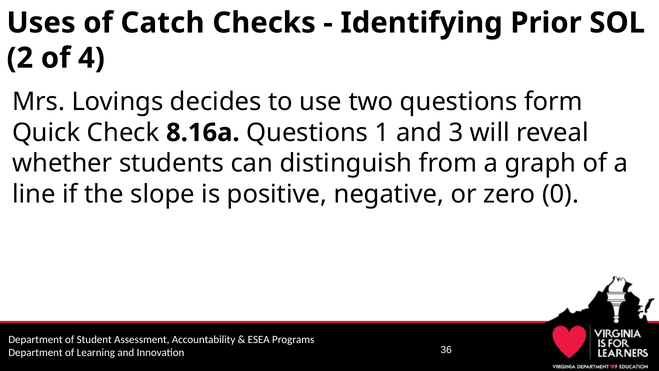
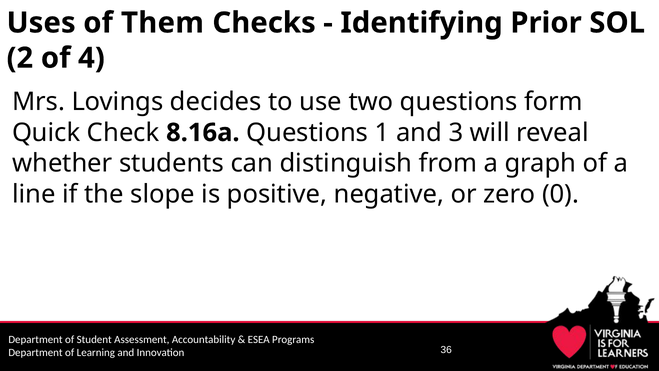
Catch: Catch -> Them
